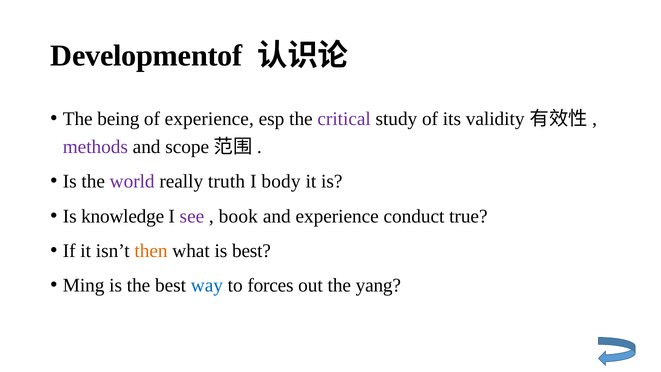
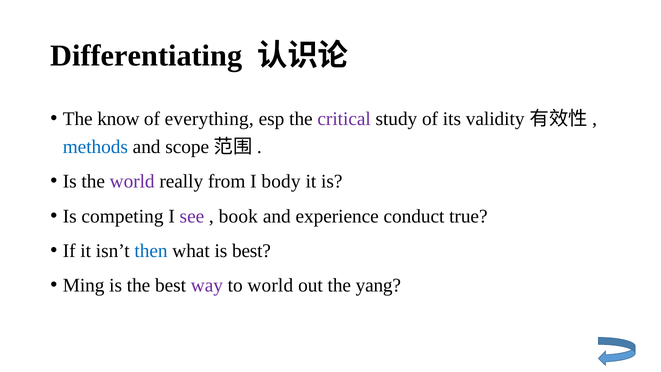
Developmentof: Developmentof -> Differentiating
being: being -> know
of experience: experience -> everything
methods colour: purple -> blue
truth: truth -> from
knowledge: knowledge -> competing
then colour: orange -> blue
way colour: blue -> purple
to forces: forces -> world
